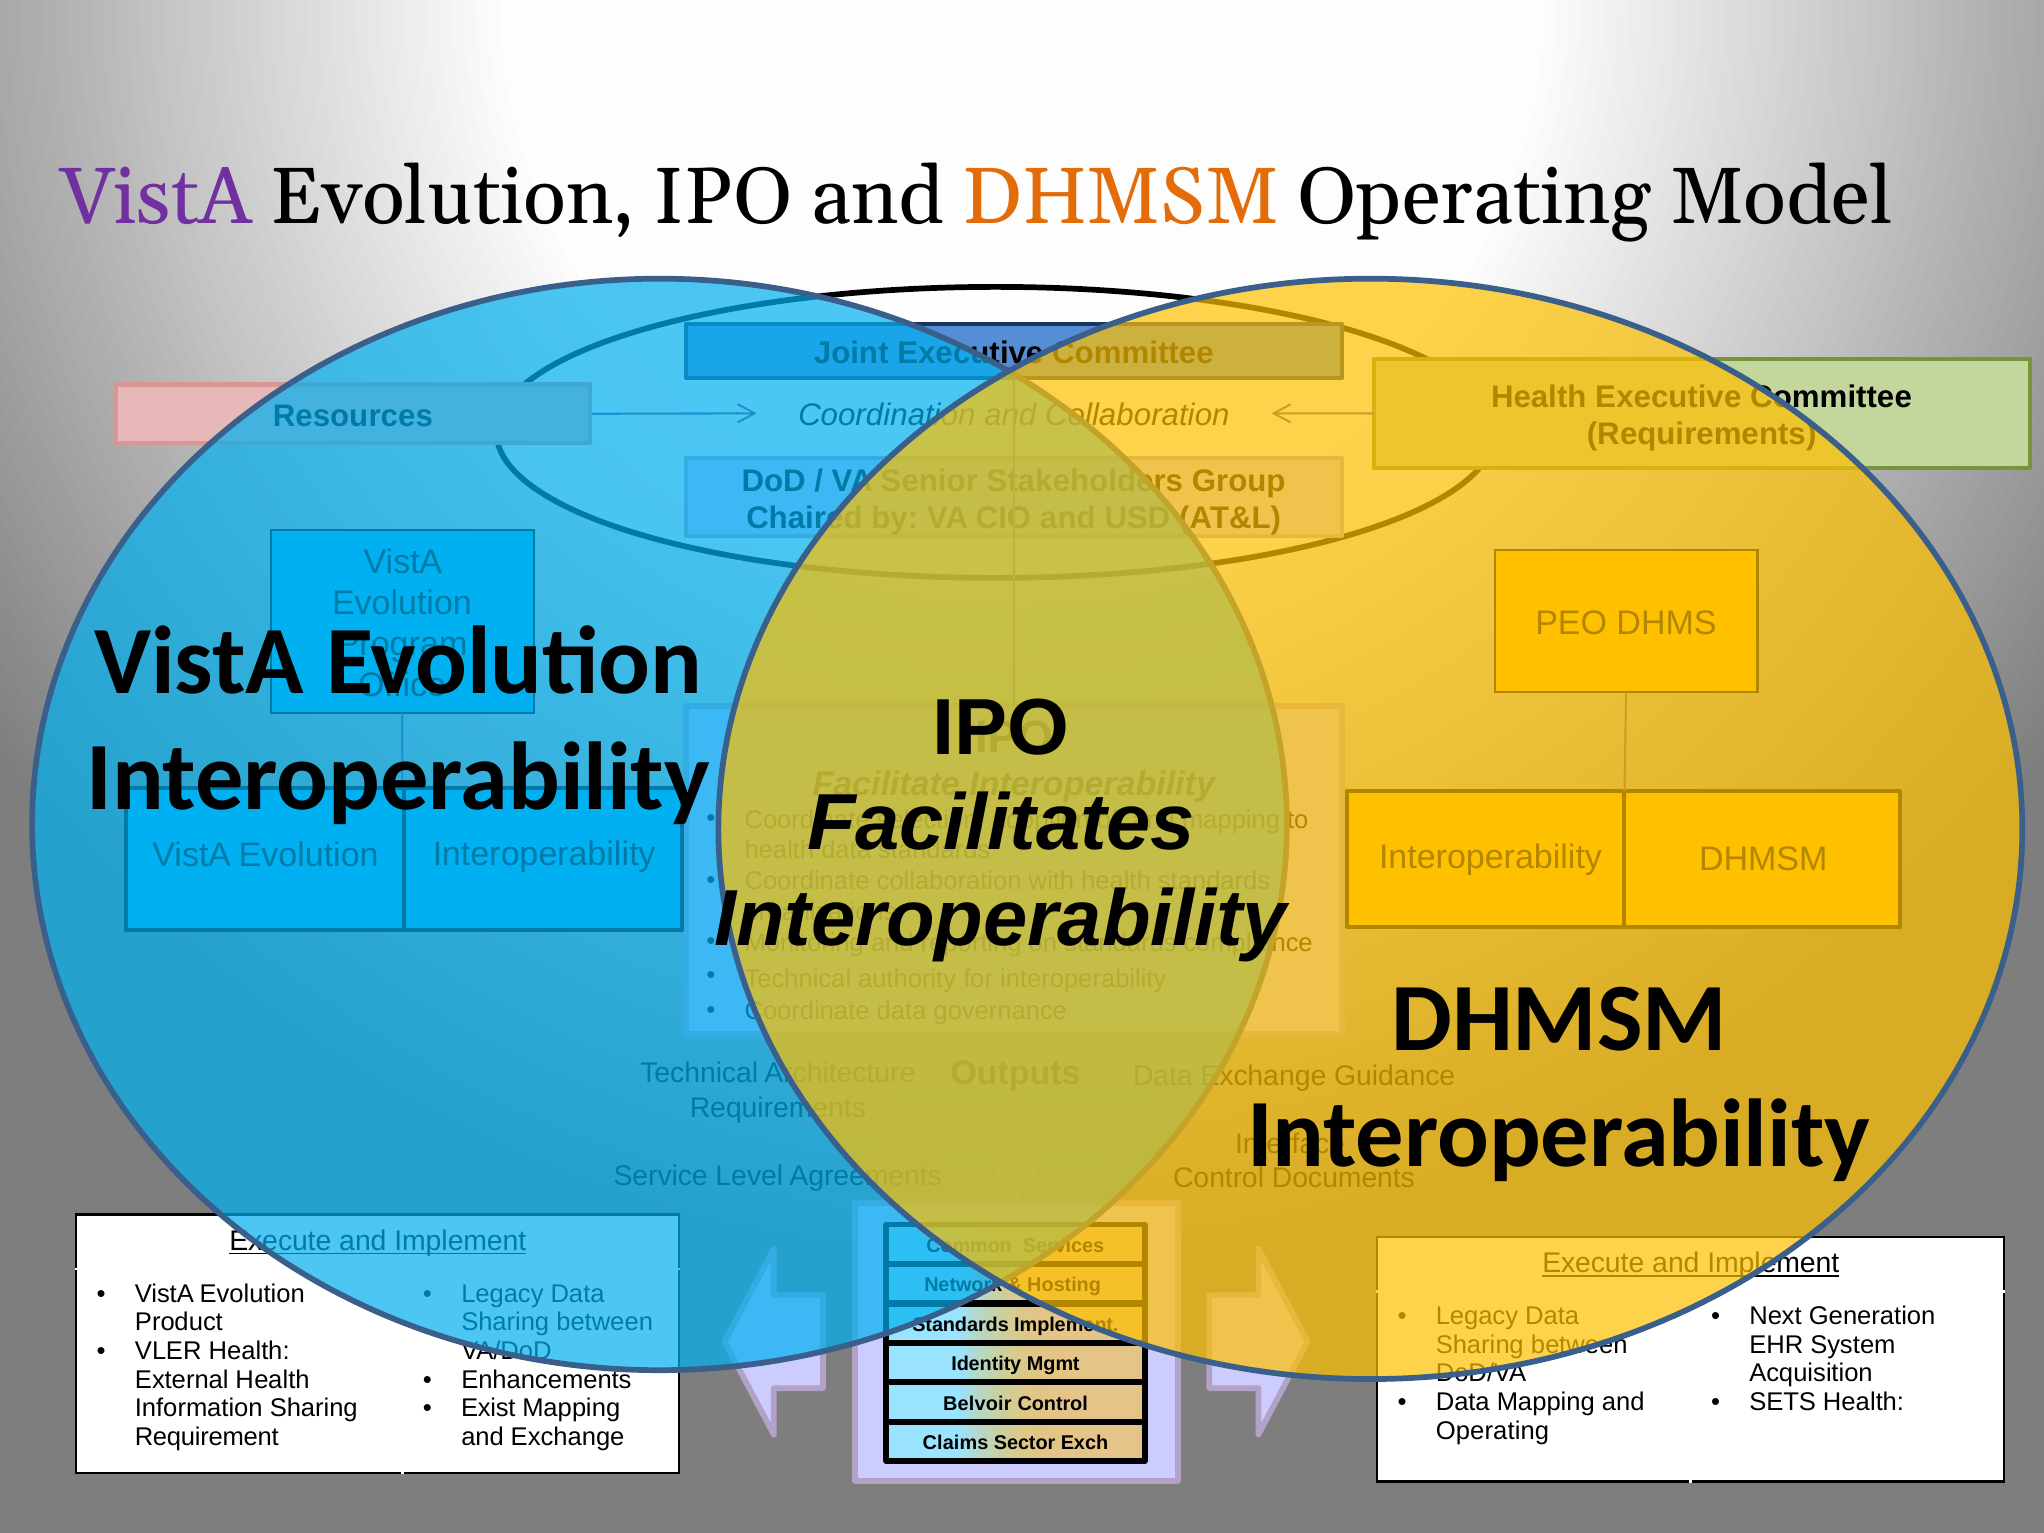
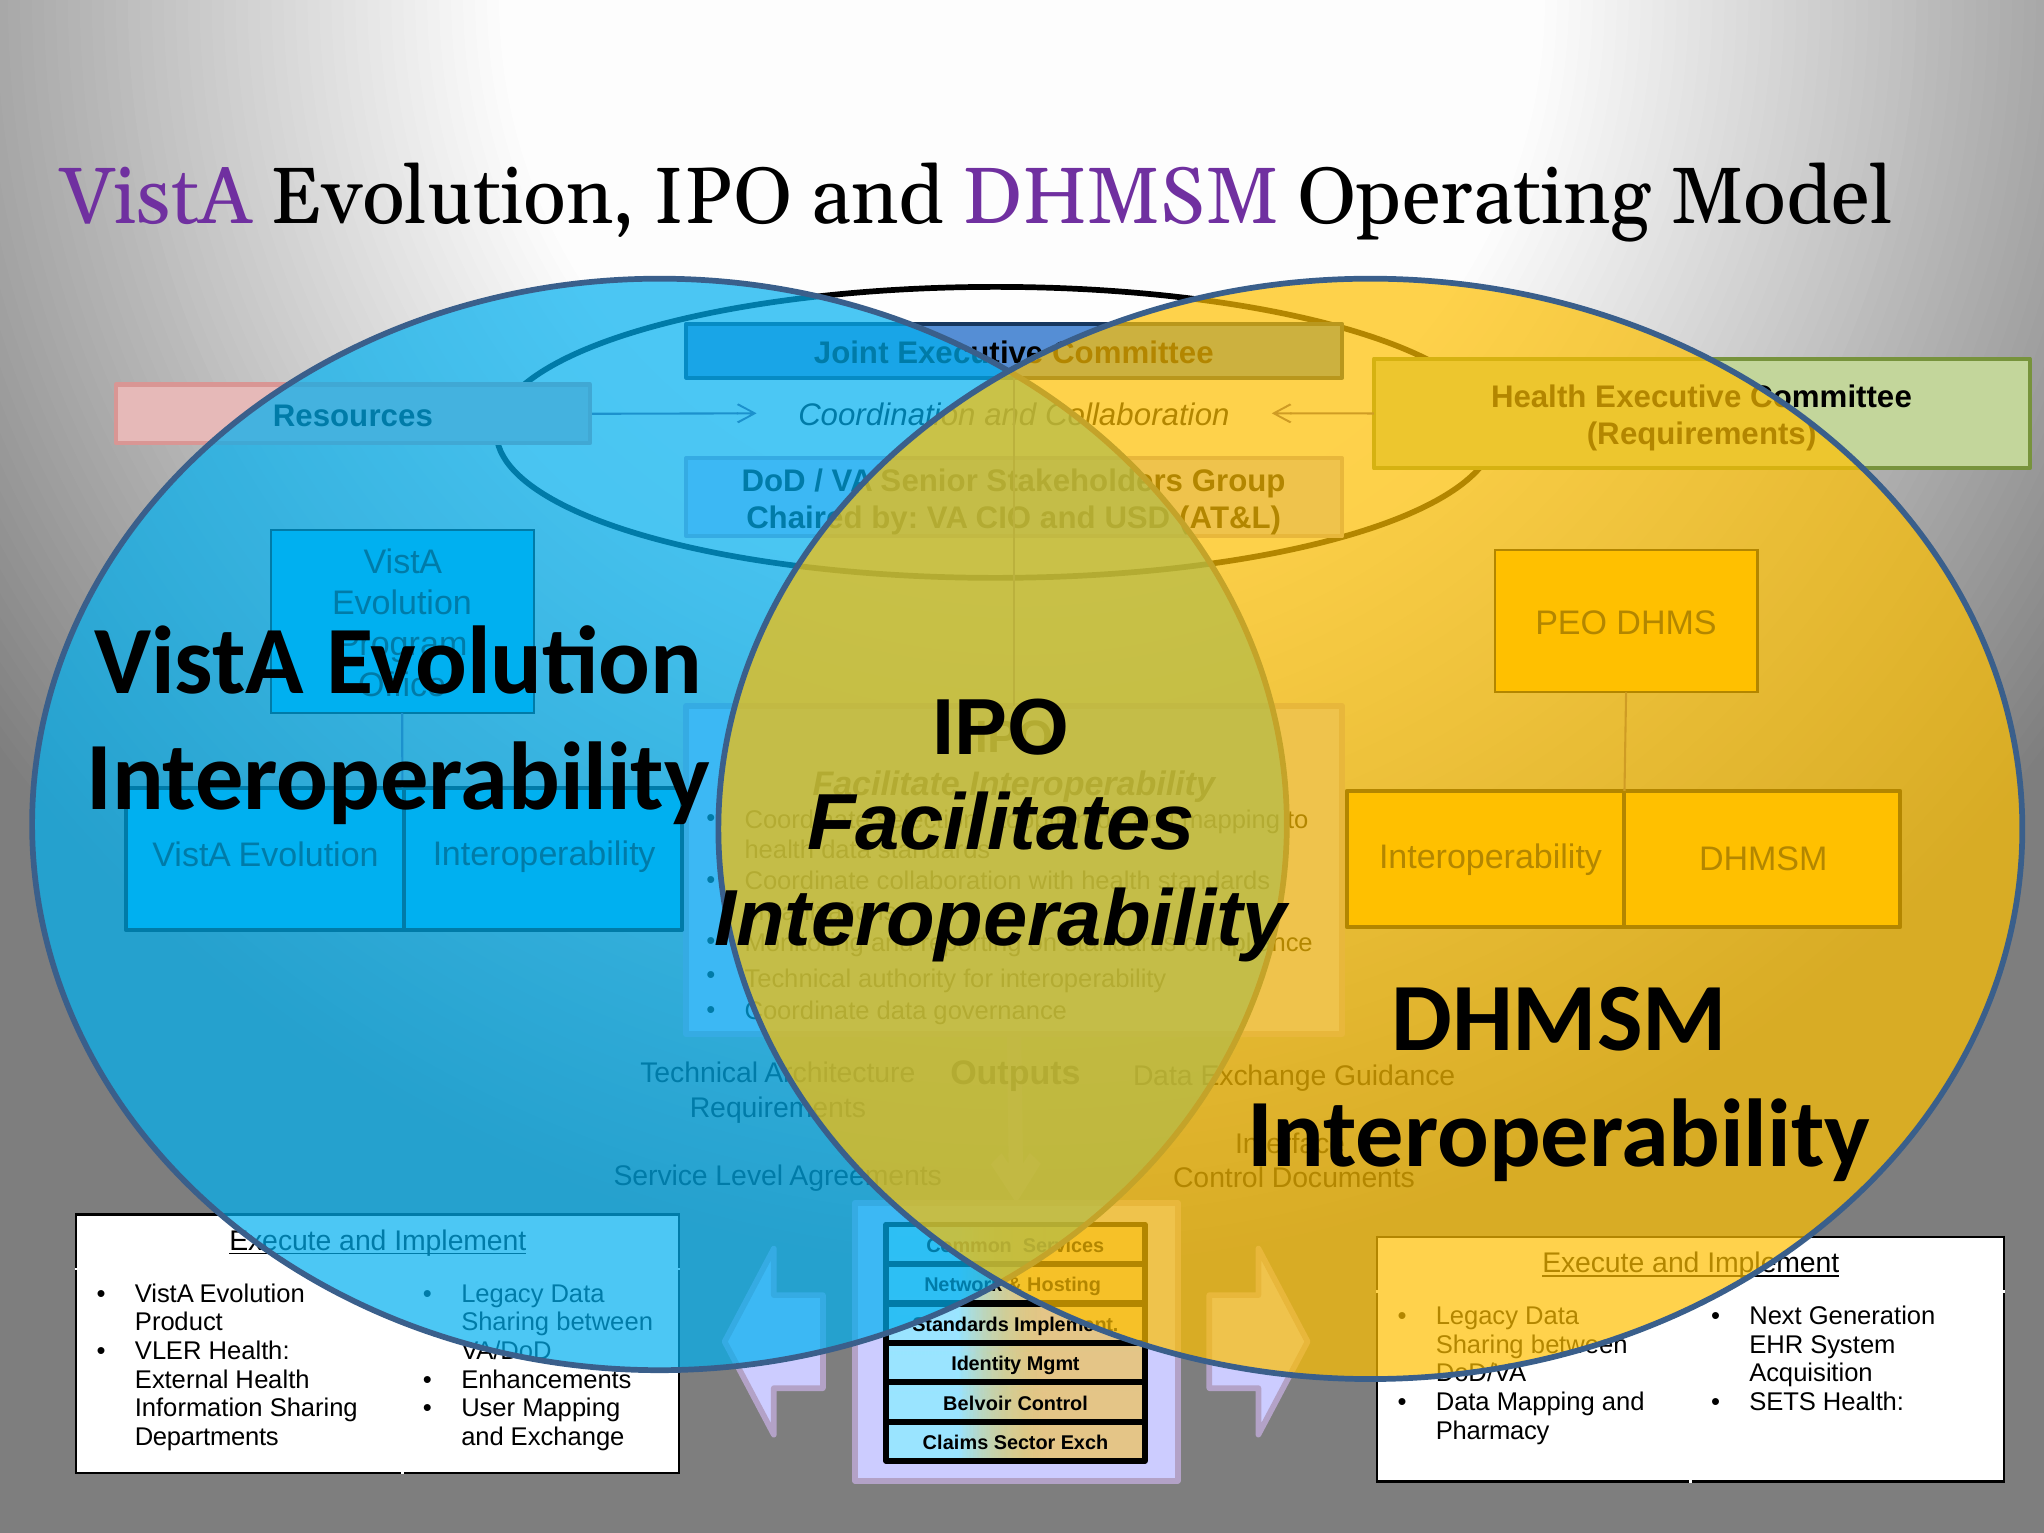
DHMSM at (1121, 198) colour: orange -> purple
Exist: Exist -> User
Operating at (1493, 1431): Operating -> Pharmacy
Requirement: Requirement -> Departments
